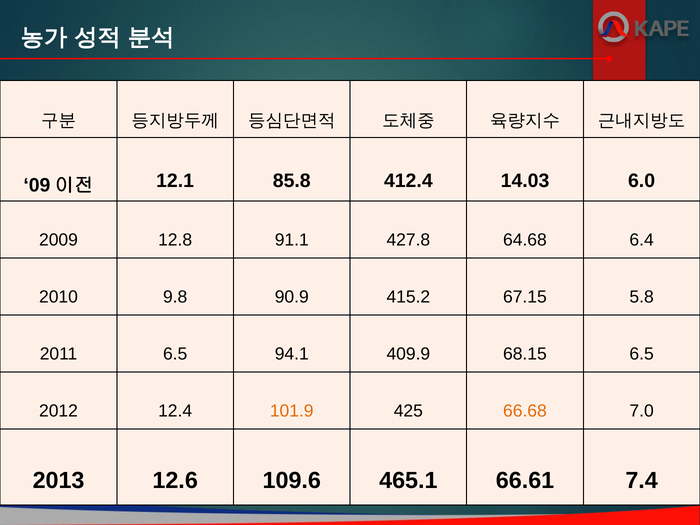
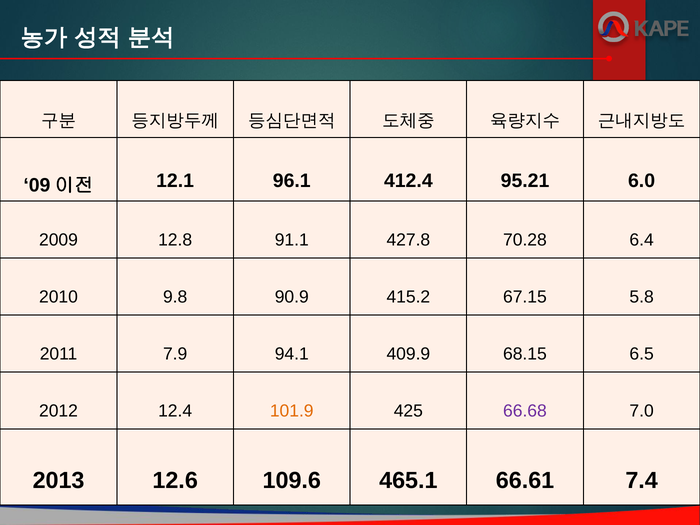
85.8: 85.8 -> 96.1
14.03: 14.03 -> 95.21
64.68: 64.68 -> 70.28
2011 6.5: 6.5 -> 7.9
66.68 colour: orange -> purple
